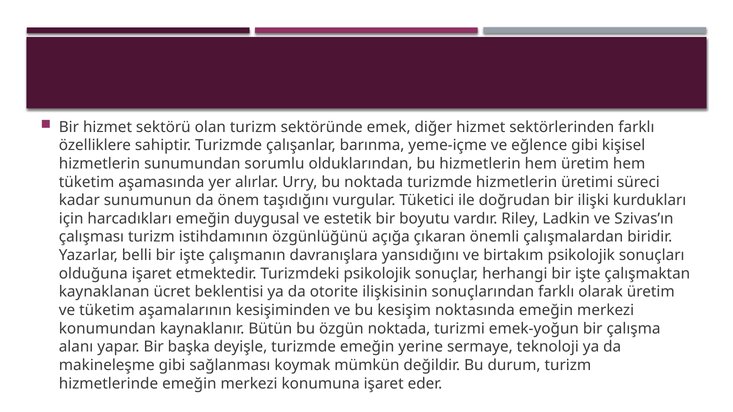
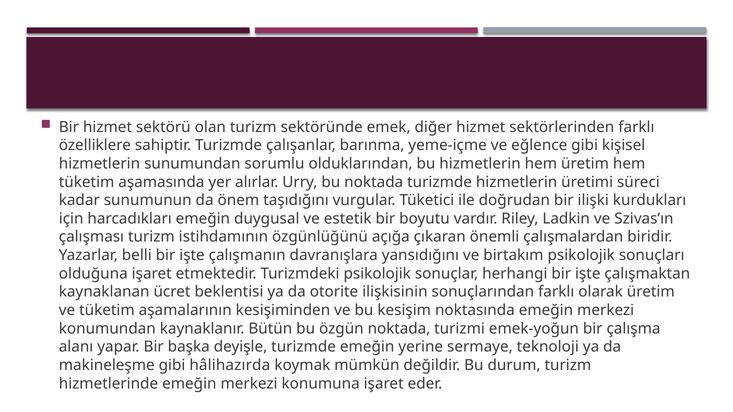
sağlanması: sağlanması -> hâlihazırda
